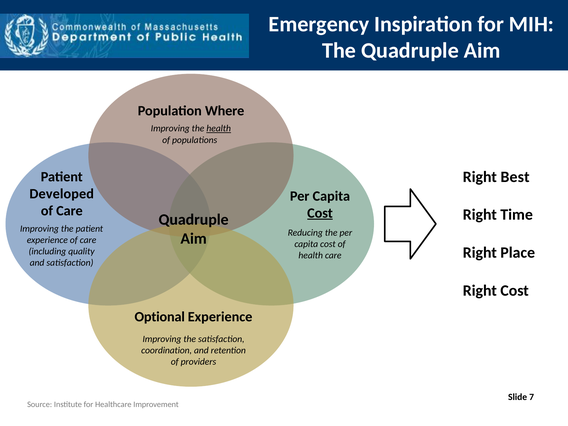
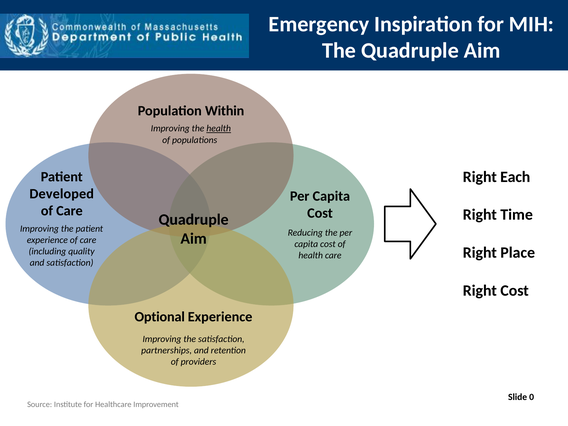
Where: Where -> Within
Best: Best -> Each
Cost at (320, 213) underline: present -> none
coordination: coordination -> partnerships
7: 7 -> 0
